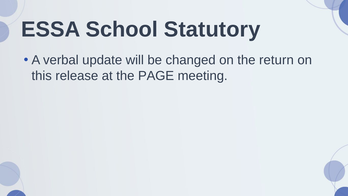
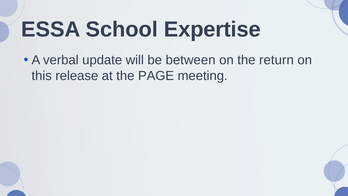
Statutory: Statutory -> Expertise
changed: changed -> between
